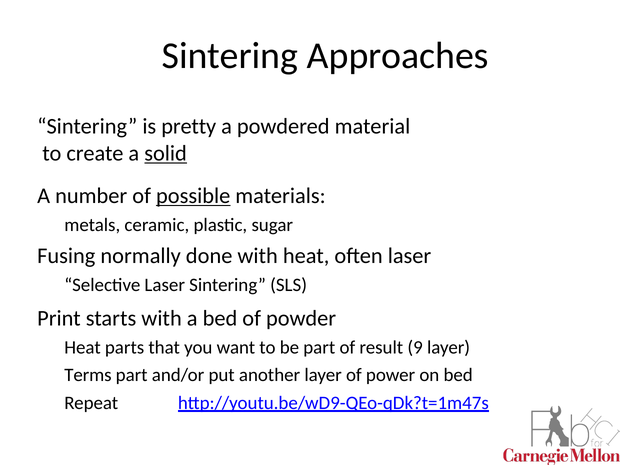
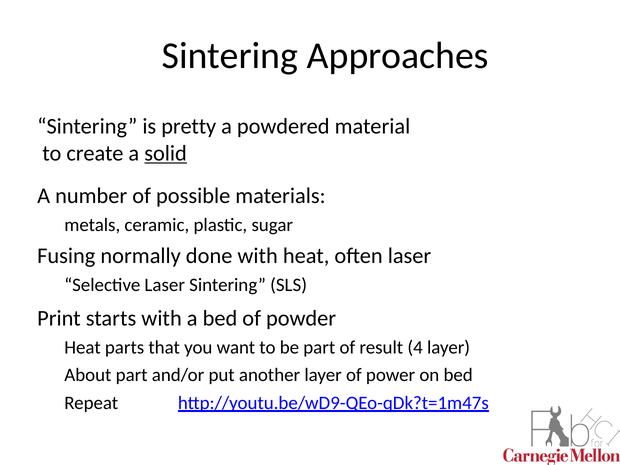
possible underline: present -> none
9: 9 -> 4
Terms: Terms -> About
